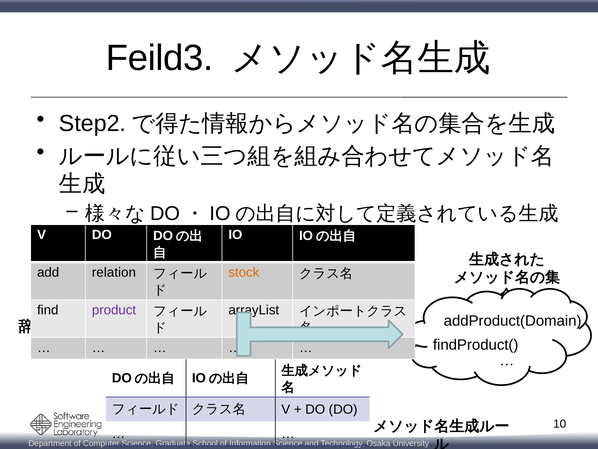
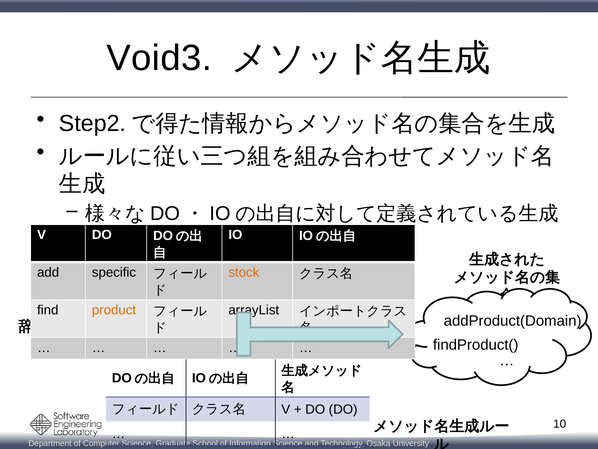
Feild3: Feild3 -> Void3
relation: relation -> specific
product colour: purple -> orange
